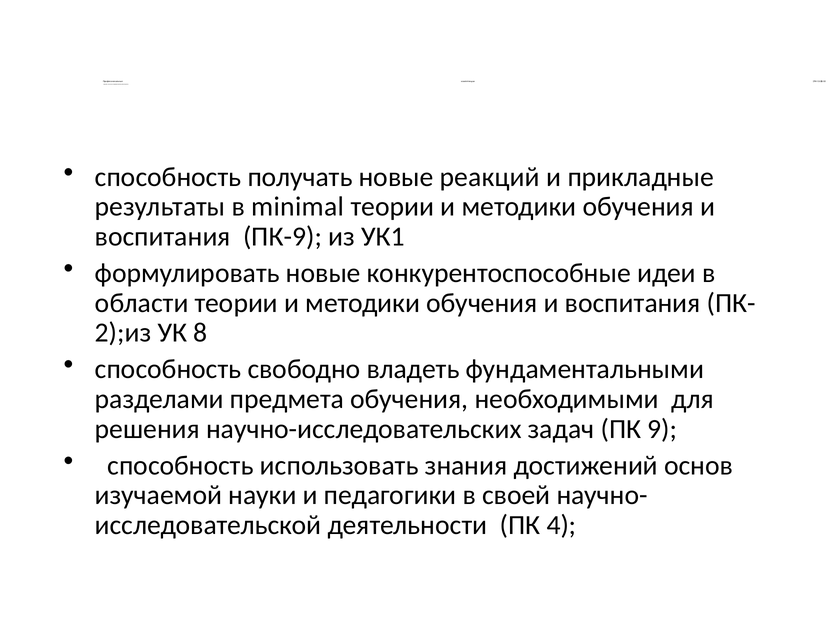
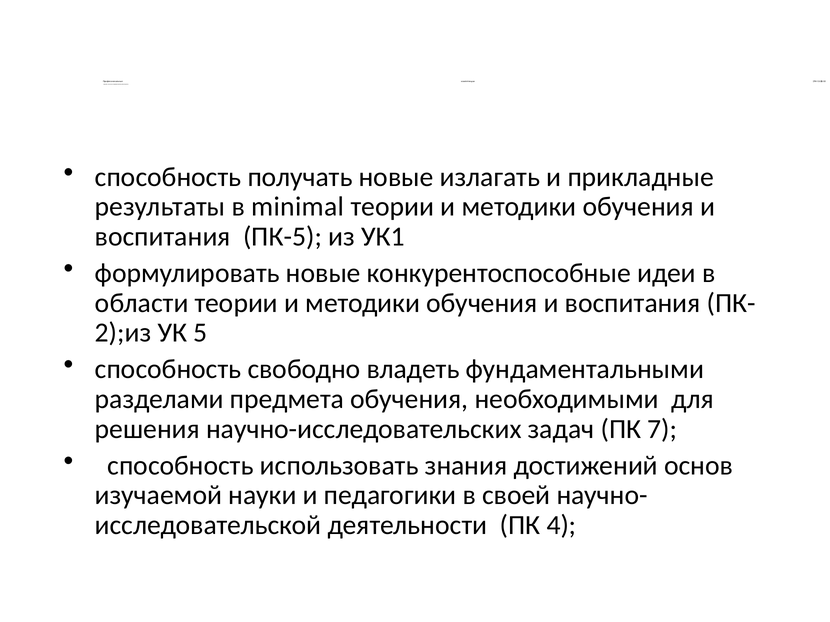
реакций: реакций -> излагать
ПК-9: ПК-9 -> ПК-5
8: 8 -> 5
9: 9 -> 7
